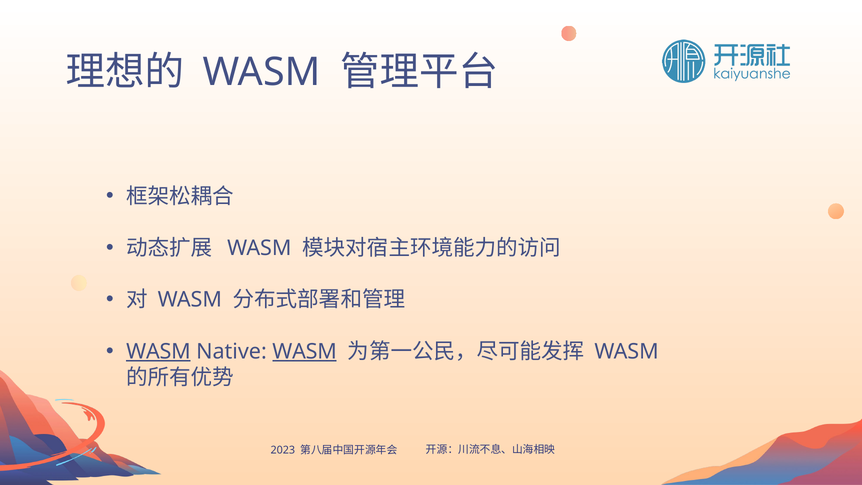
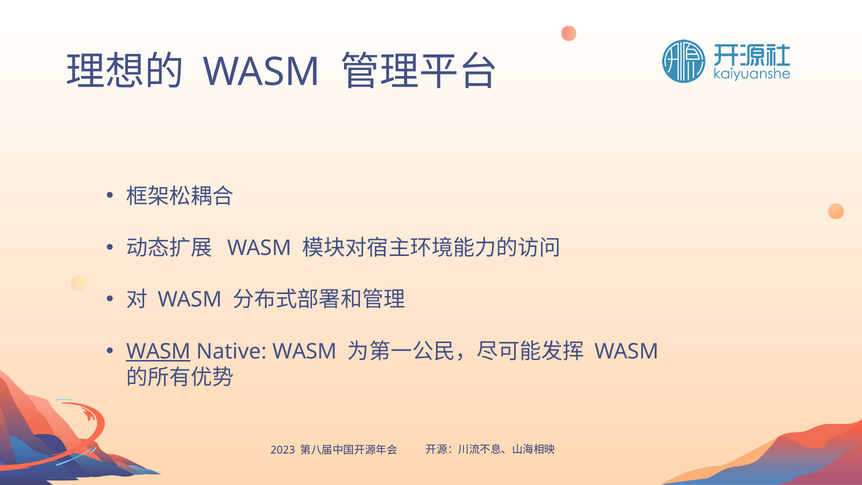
WASM at (305, 352) underline: present -> none
